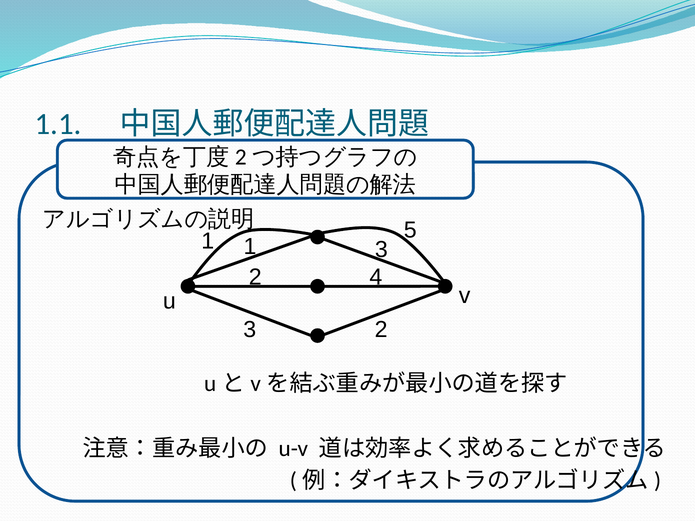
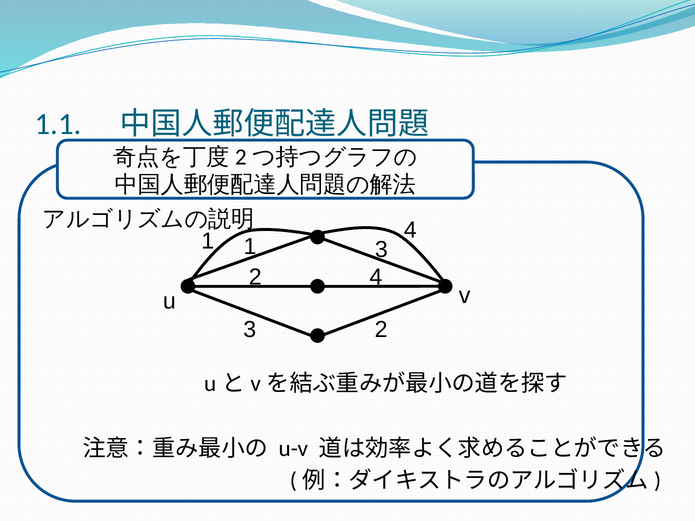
5 at (410, 230): 5 -> 4
